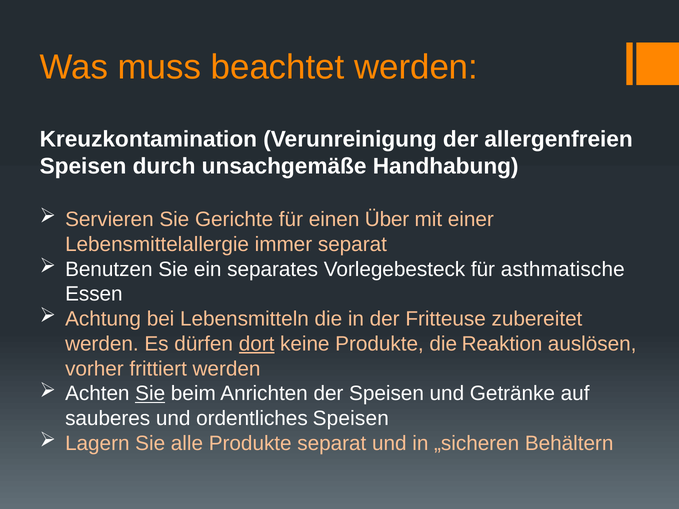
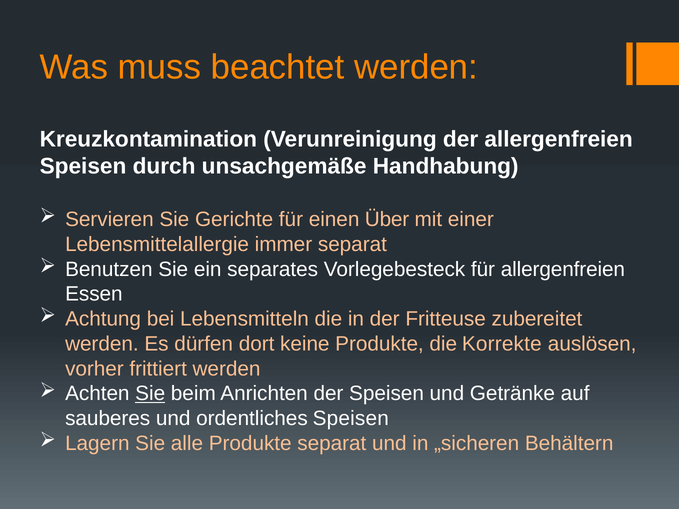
für asthmatische: asthmatische -> allergenfreien
dort underline: present -> none
Reaktion: Reaktion -> Korrekte
